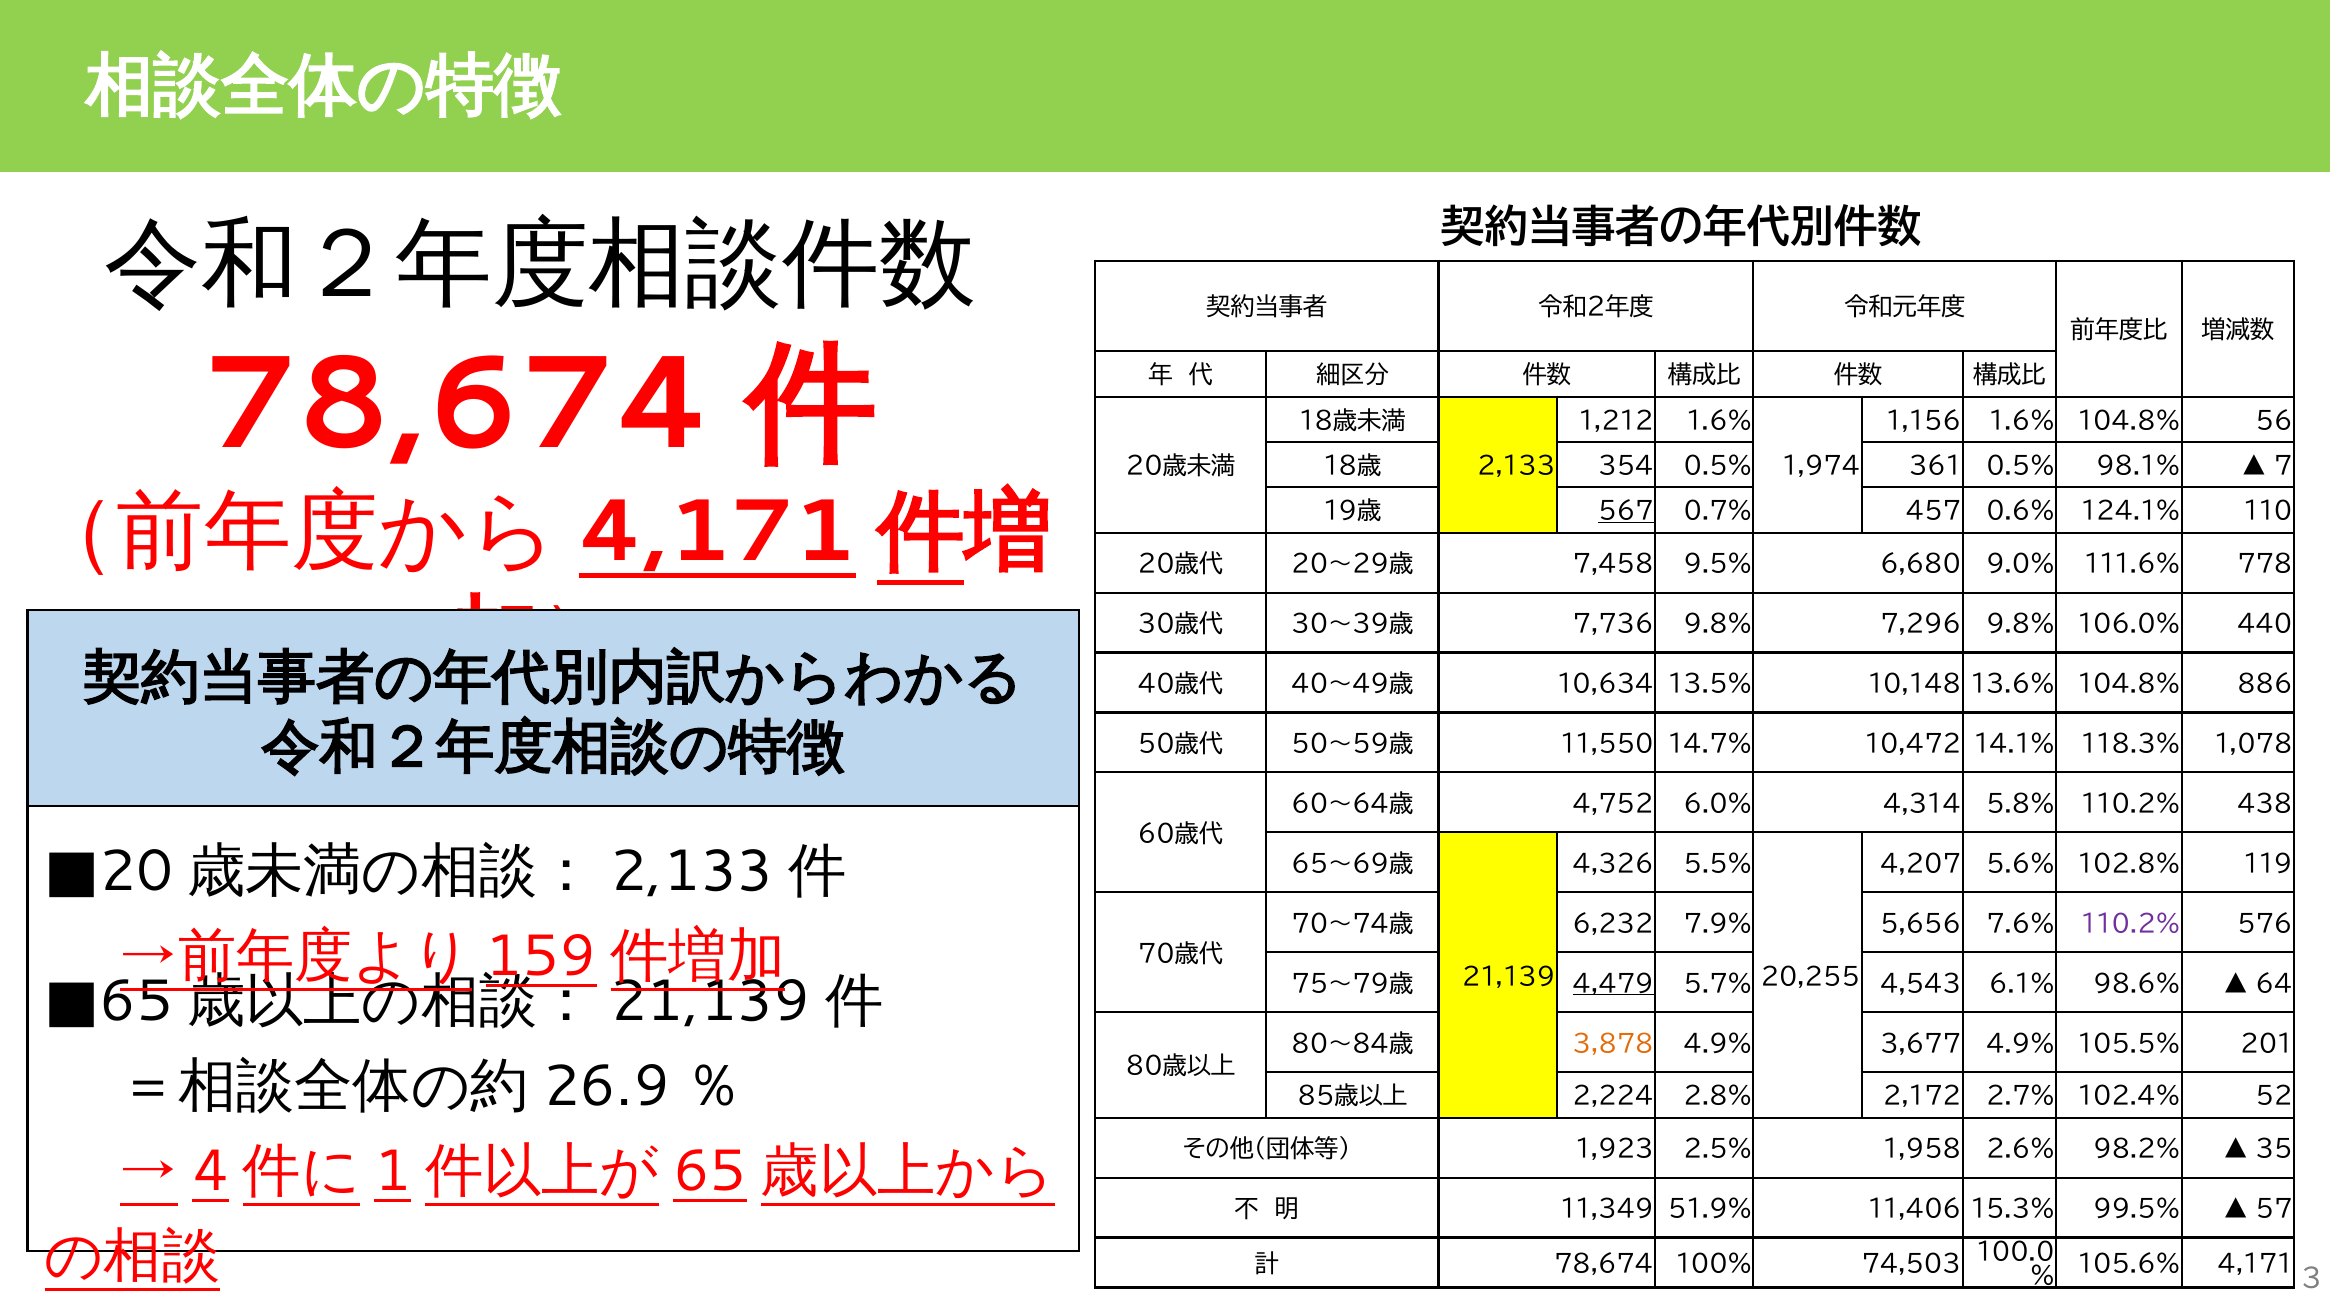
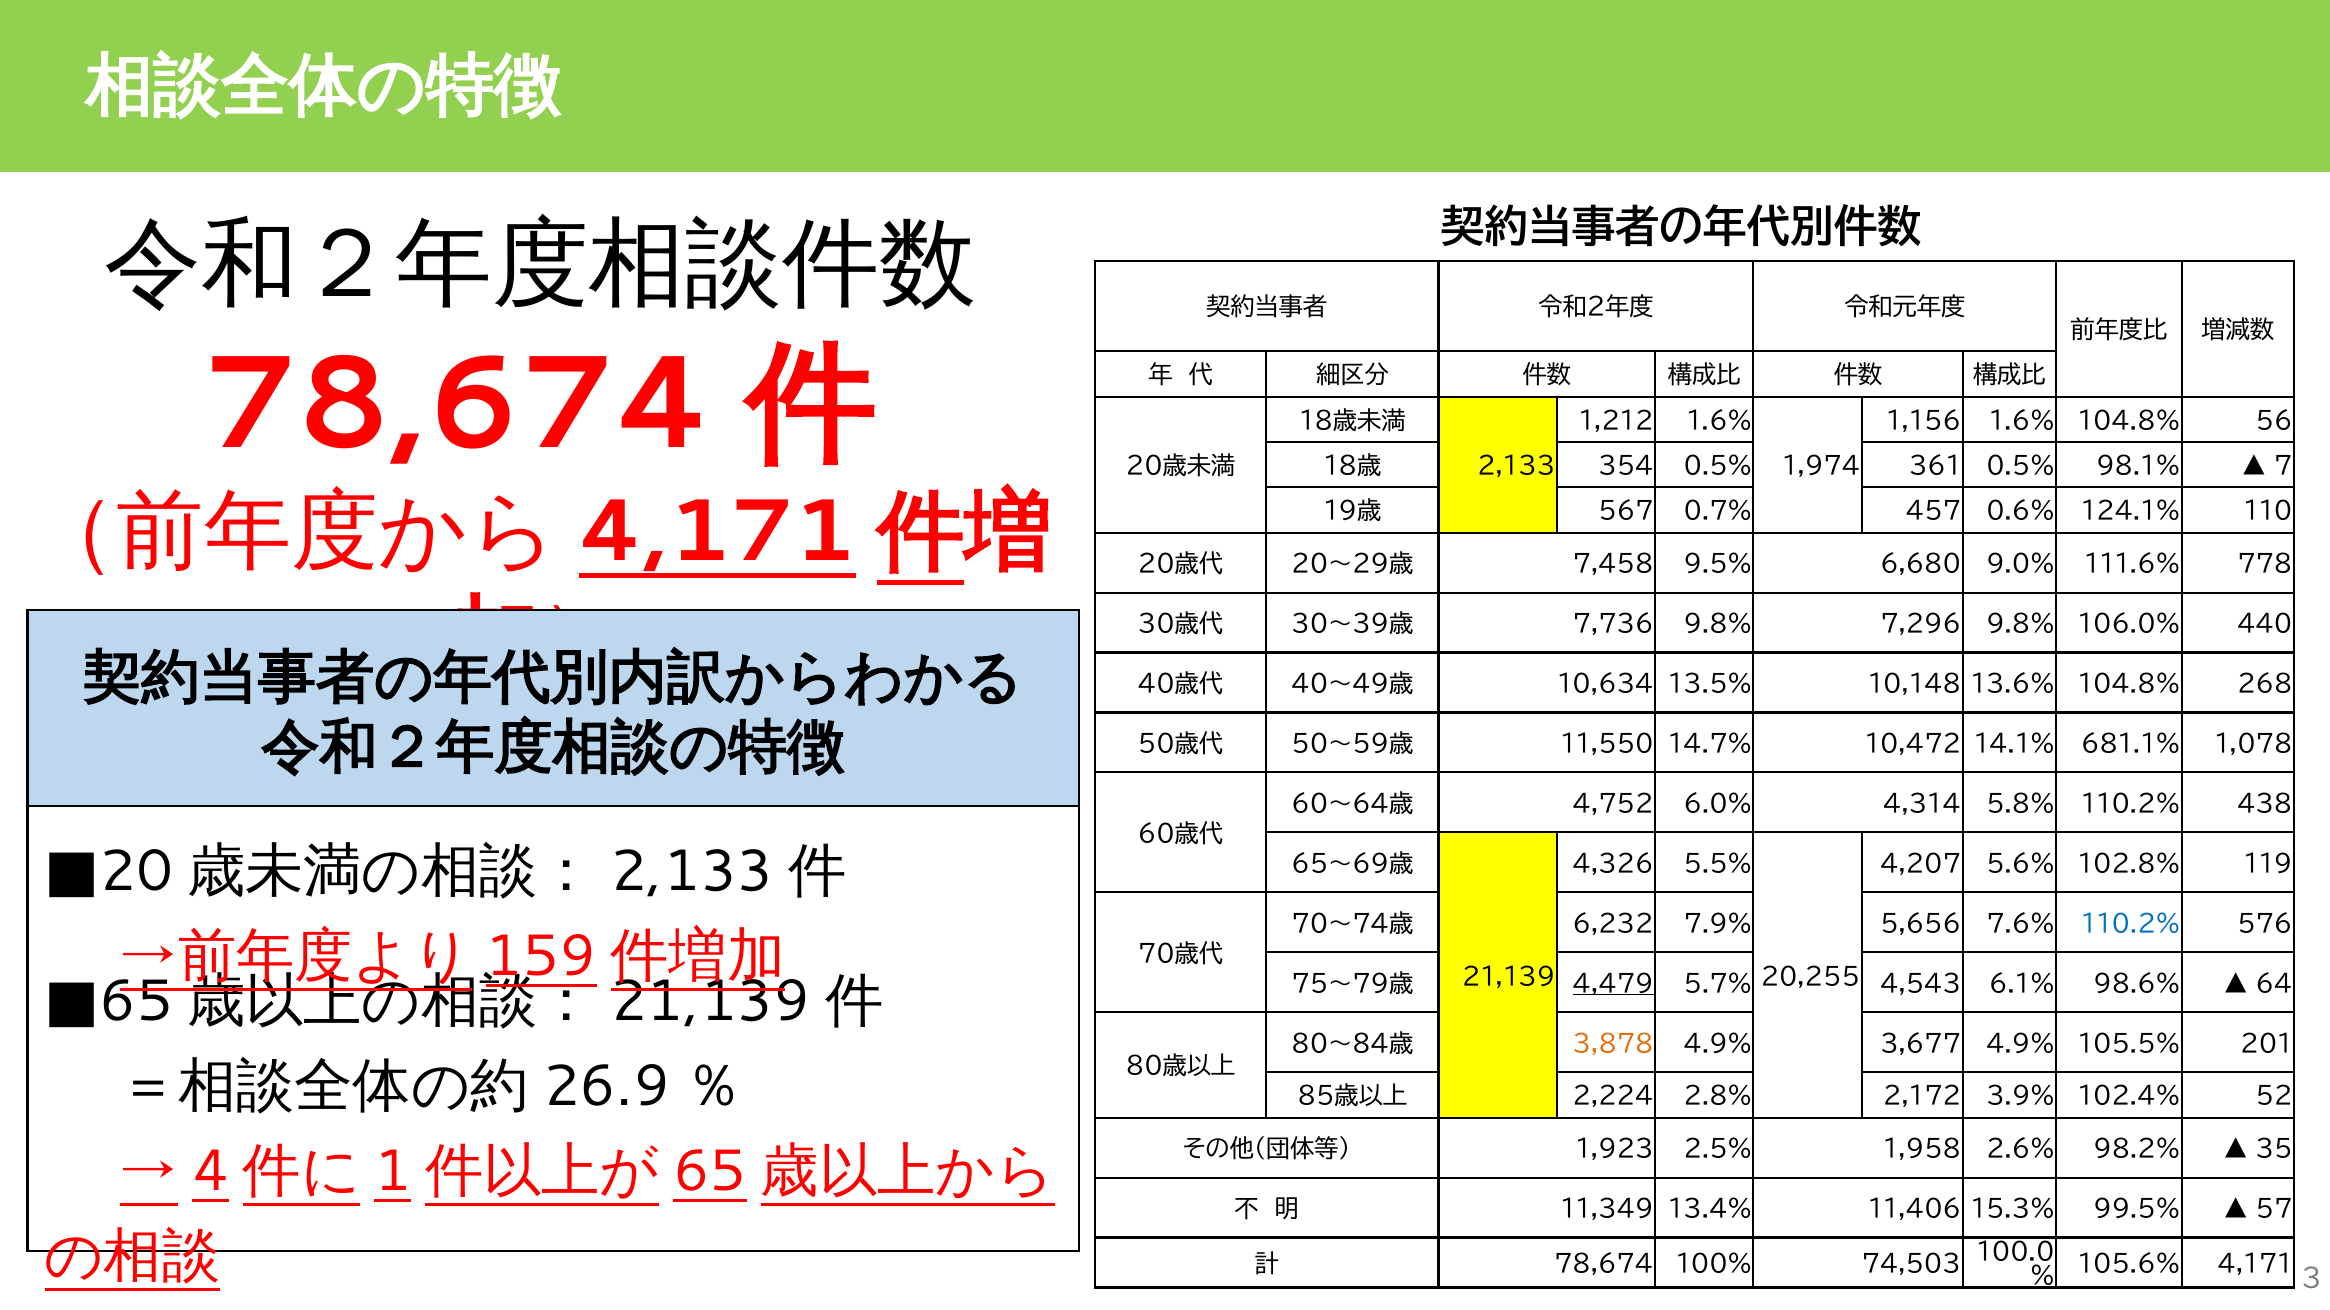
567 underline: present -> none
886: 886 -> 268
118.3%: 118.3% -> 681.1%
110.2% at (2131, 925) colour: purple -> blue
2.7%: 2.7% -> 3.9%
51.9%: 51.9% -> 13.4%
